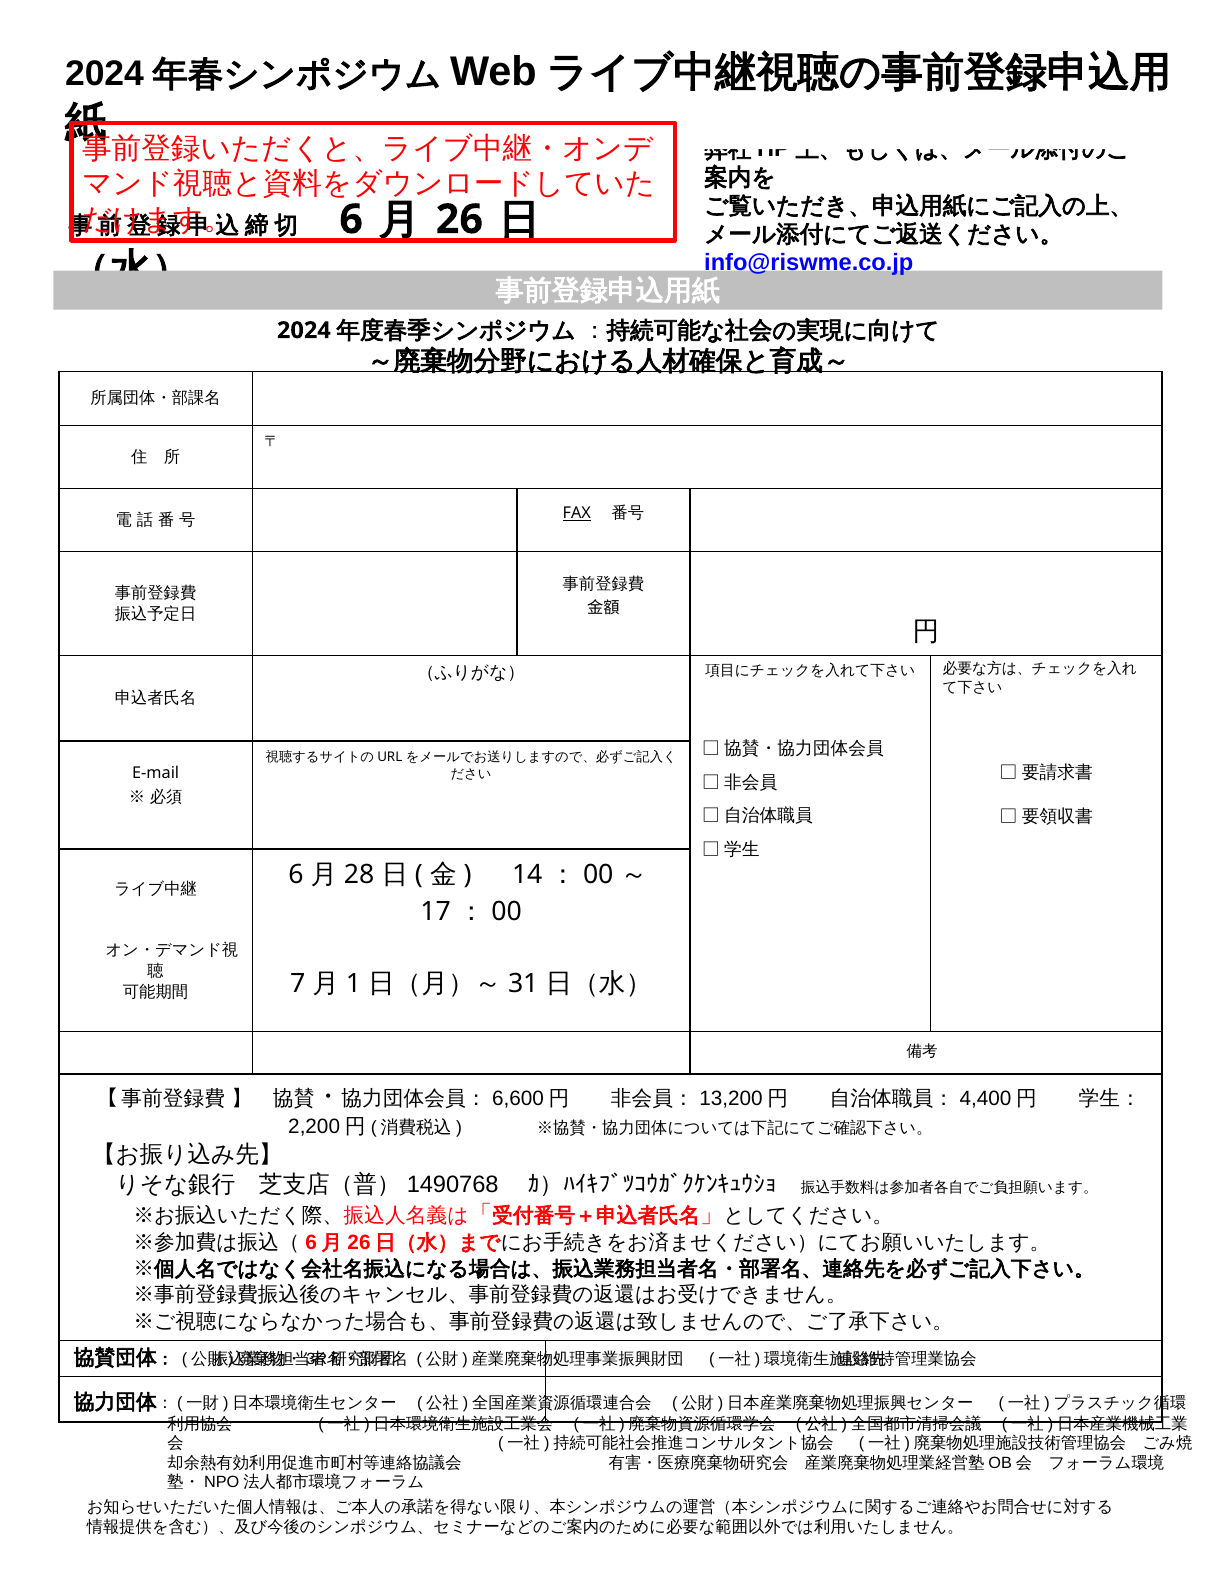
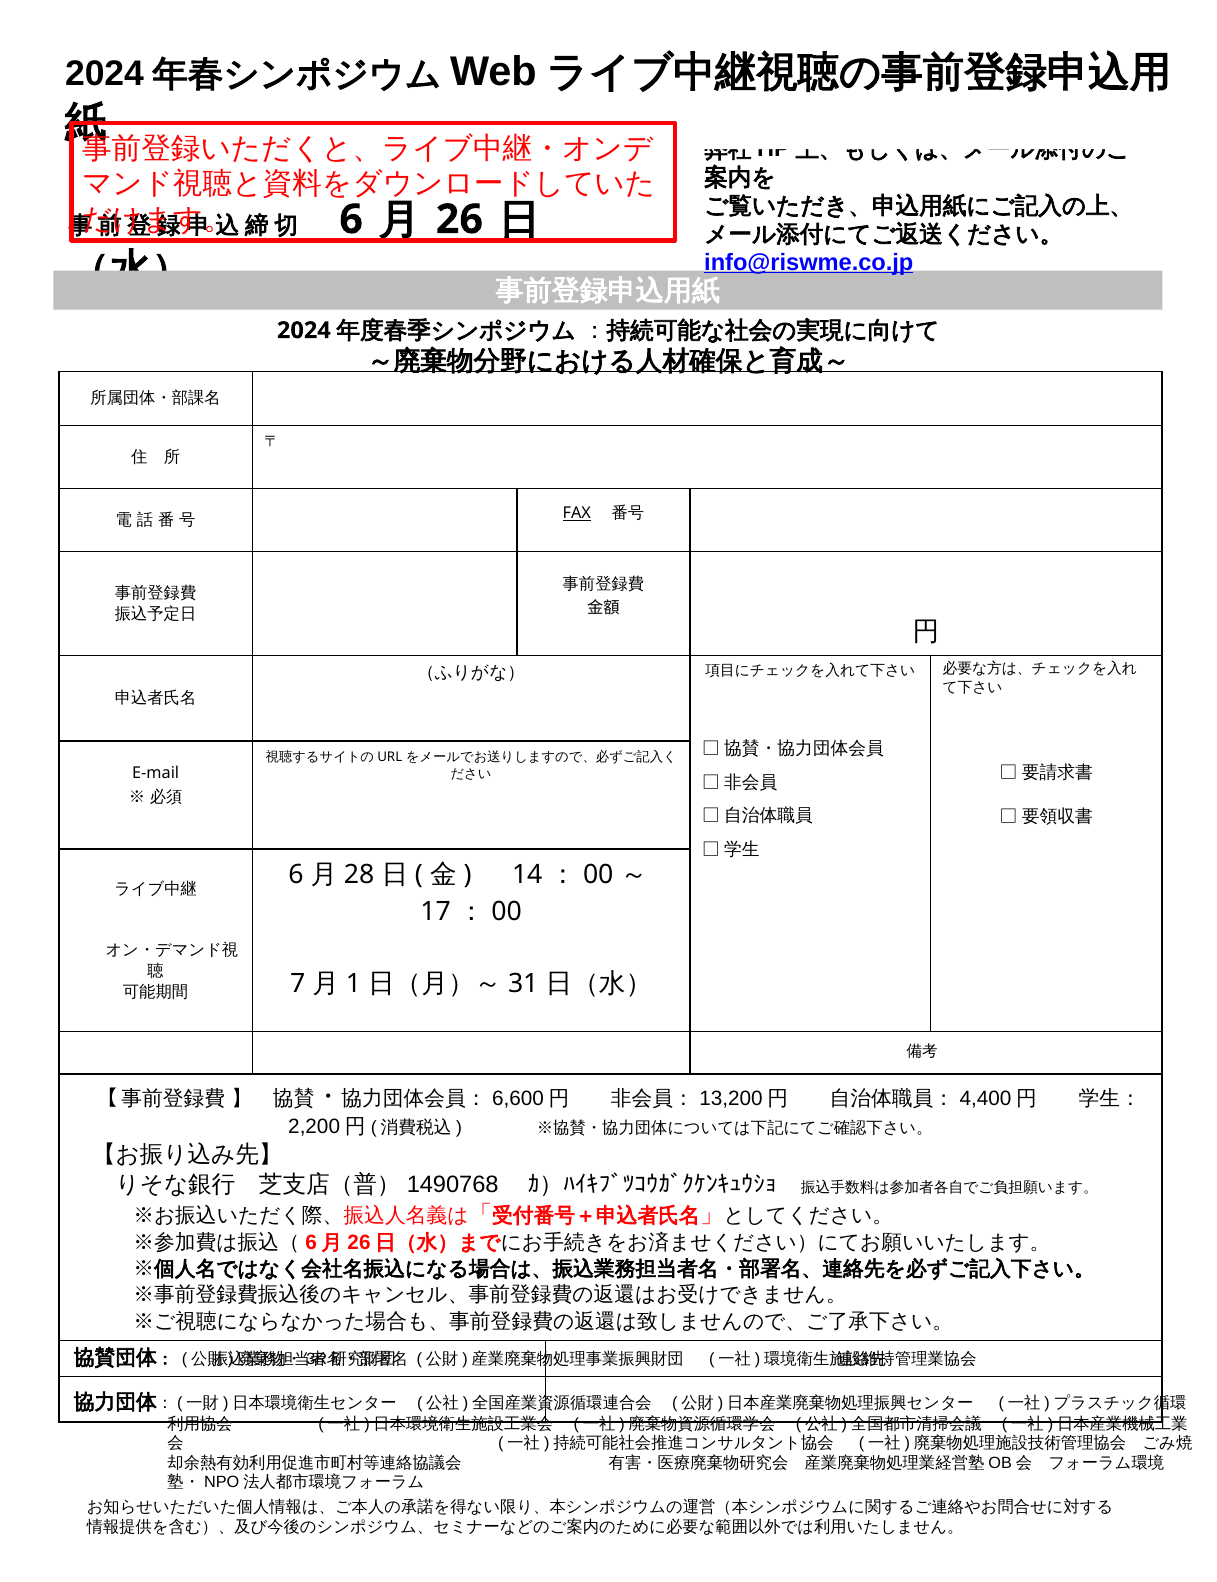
info@riswme.co.jp underline: none -> present
